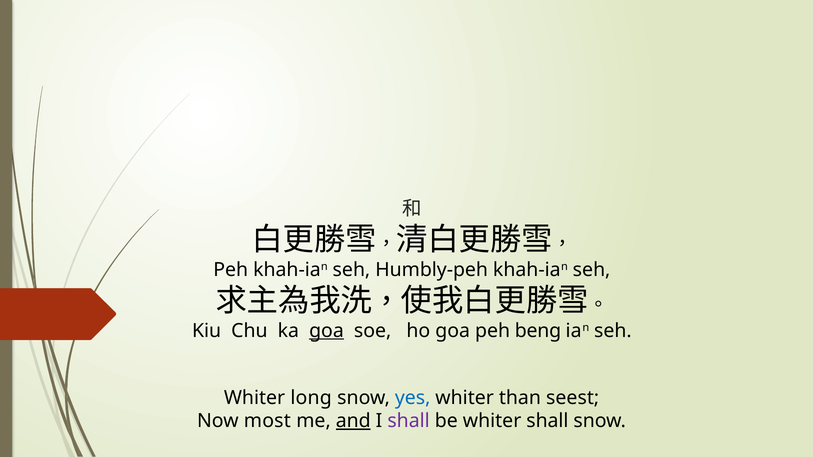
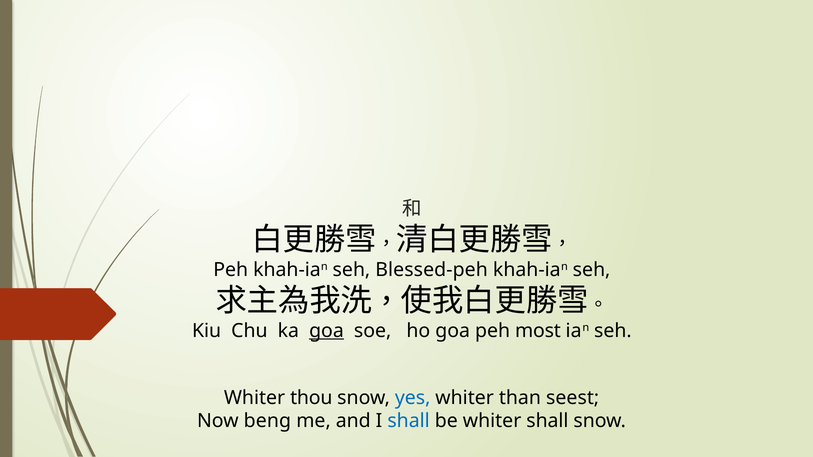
Humbly-peh: Humbly-peh -> Blessed-peh
beng: beng -> most
long: long -> thou
most: most -> beng
and underline: present -> none
shall at (409, 421) colour: purple -> blue
